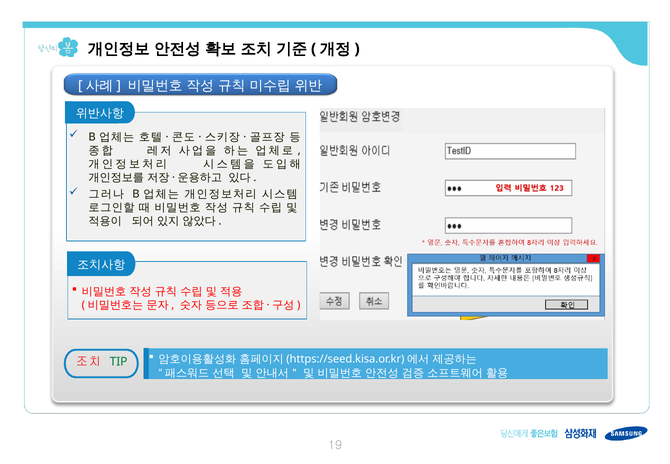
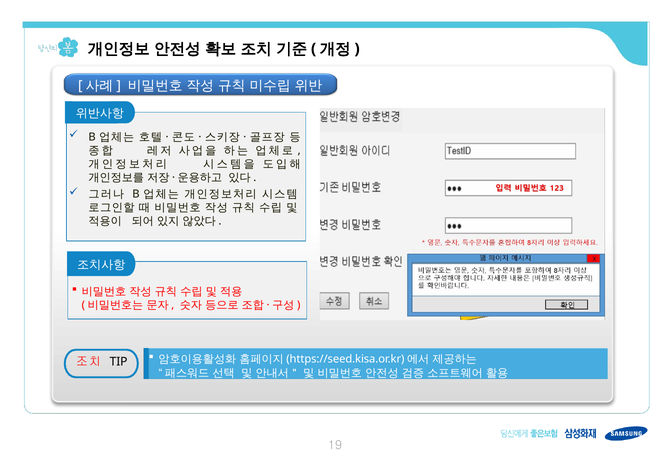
TIP colour: green -> black
